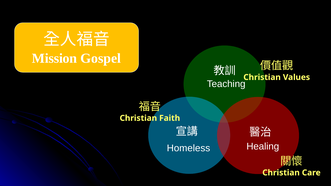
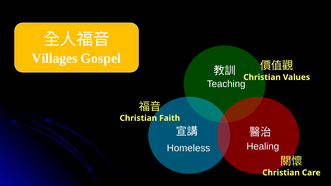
Mission: Mission -> Villages
